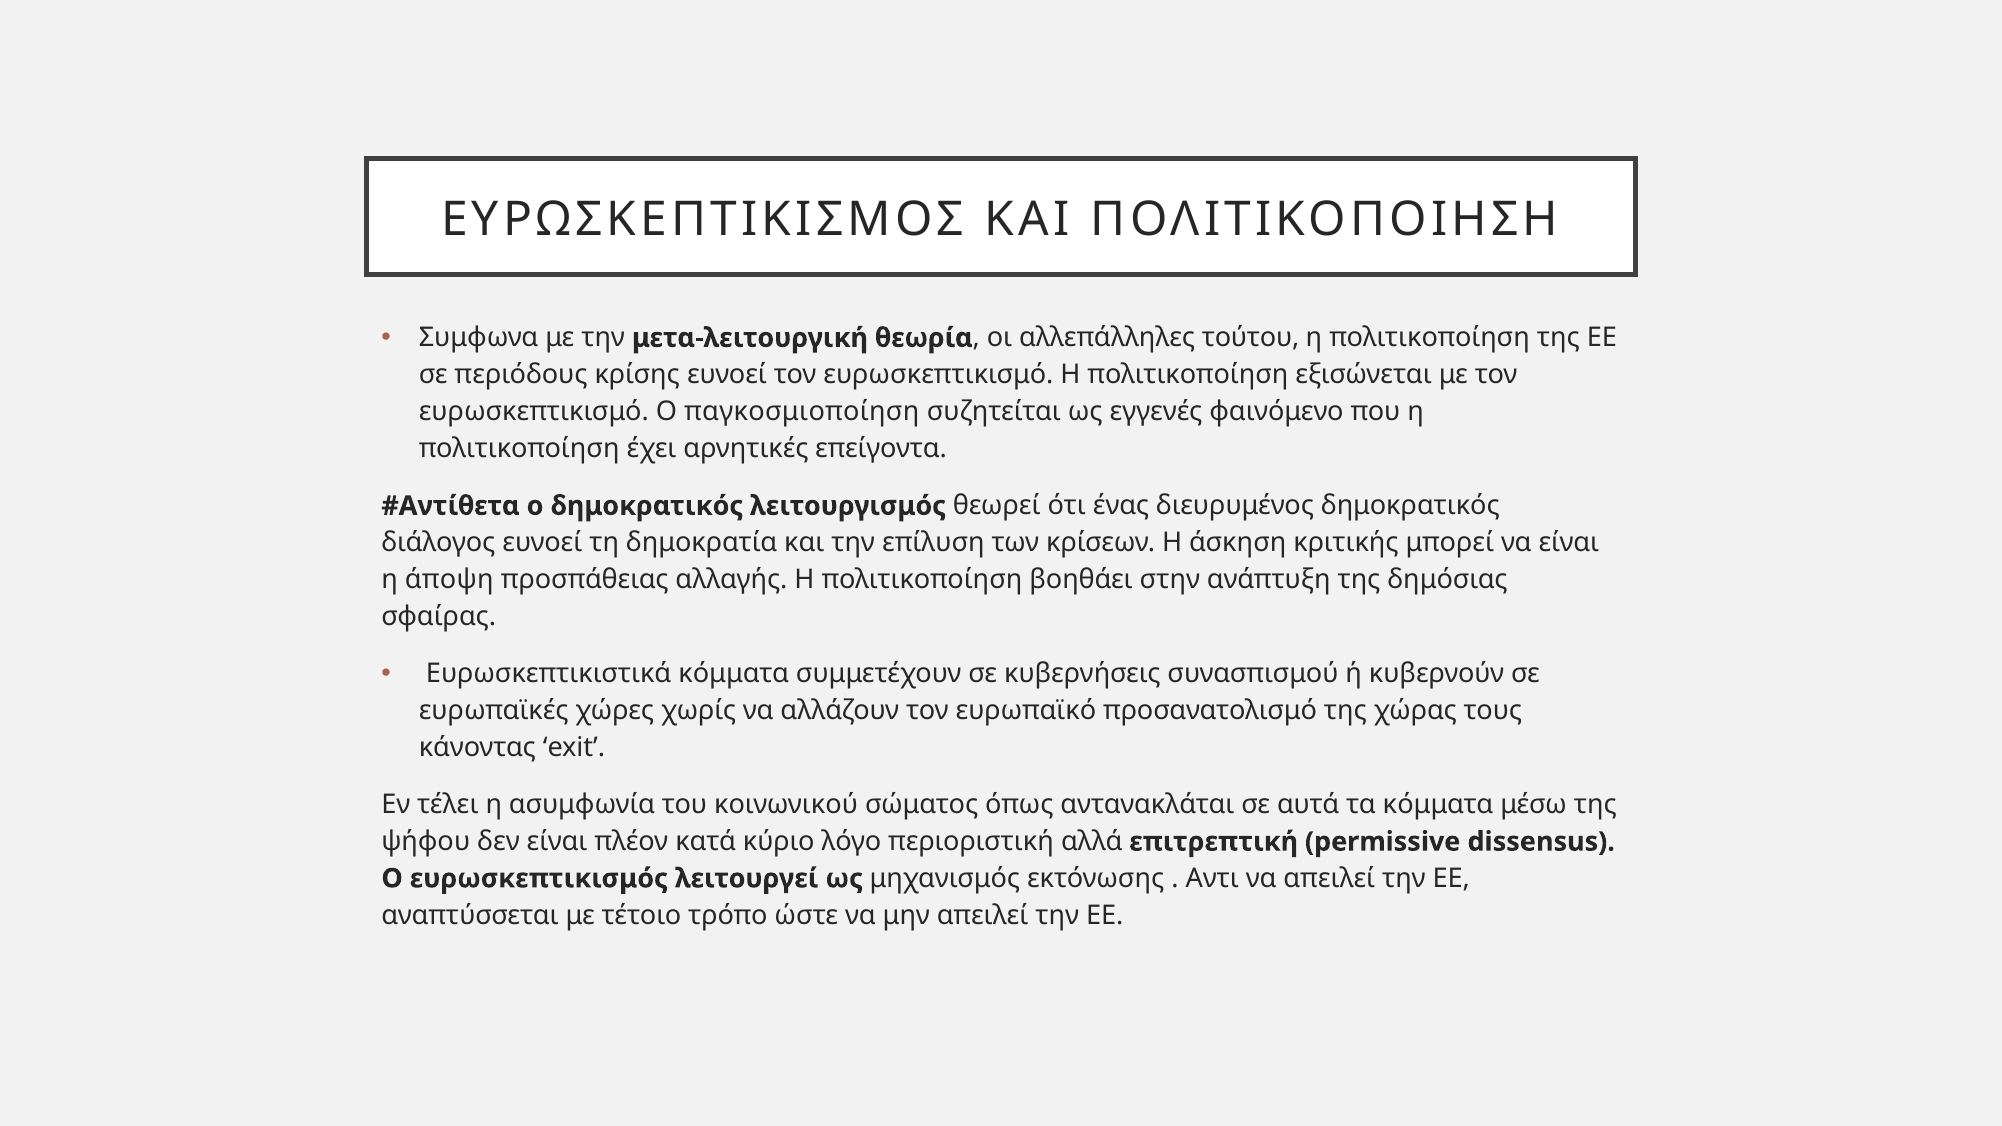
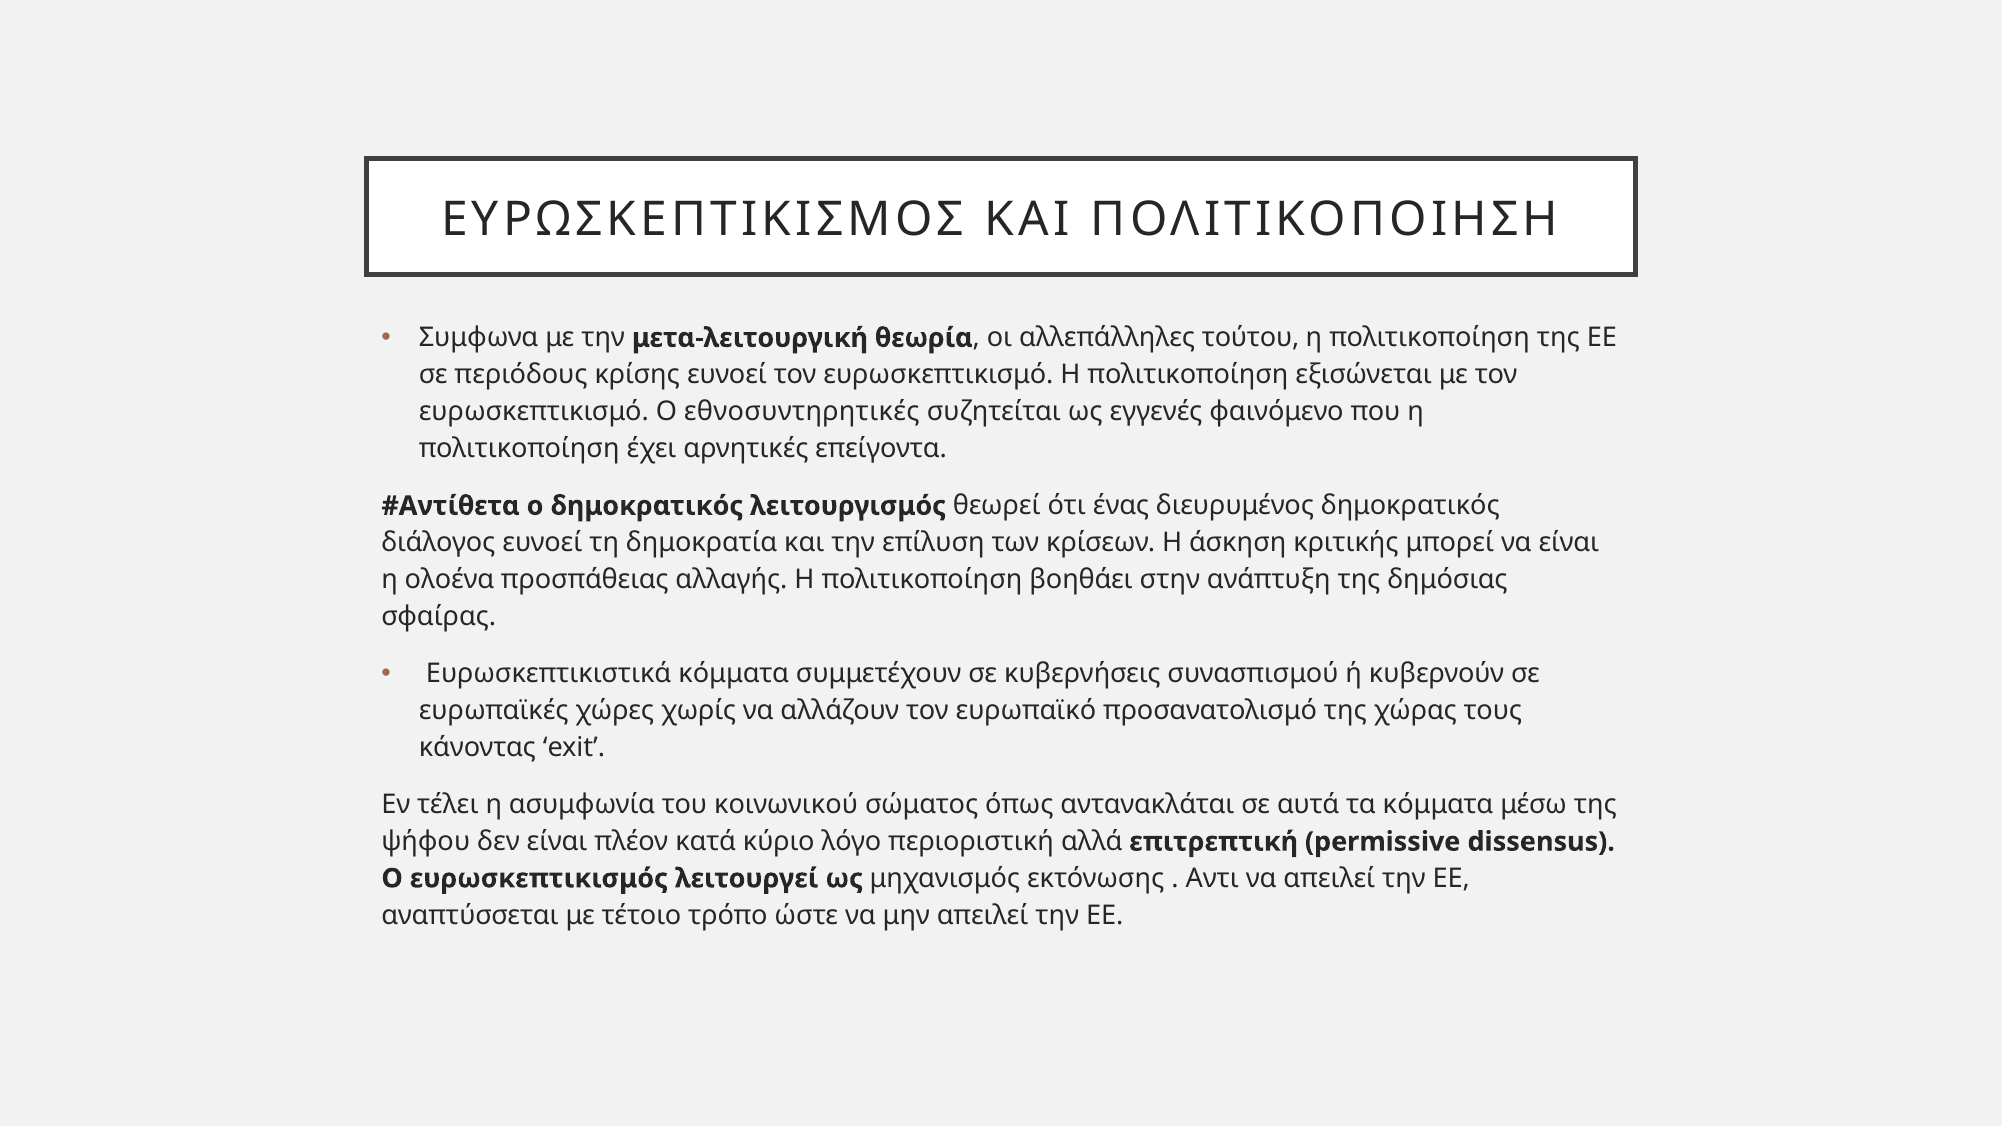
παγκοσμιοποίηση: παγκοσμιοποίηση -> εθνοσυντηρητικές
άποψη: άποψη -> ολοένα
